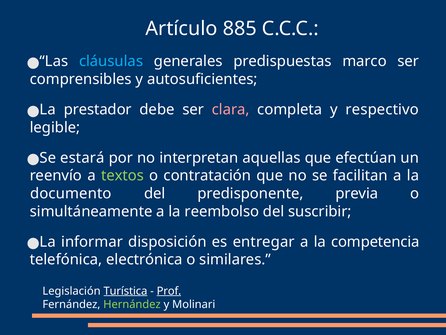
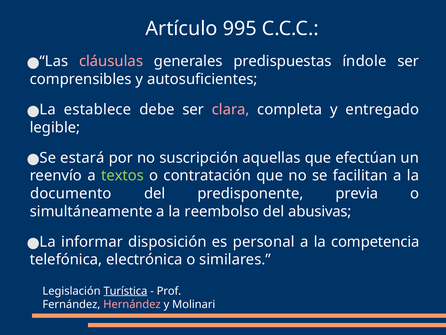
885: 885 -> 995
cláusulas colour: light blue -> pink
marco: marco -> índole
prestador: prestador -> establece
respectivo: respectivo -> entregado
interpretan: interpretan -> suscripción
suscribir: suscribir -> abusivas
entregar: entregar -> personal
Prof underline: present -> none
Hernández colour: light green -> pink
